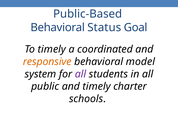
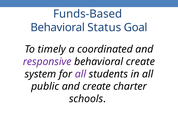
Public-Based: Public-Based -> Funds-Based
responsive colour: orange -> purple
behavioral model: model -> create
and timely: timely -> create
